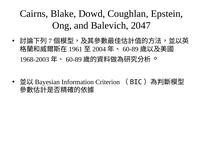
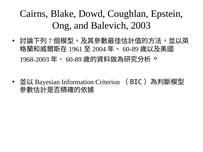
2047: 2047 -> 2003
